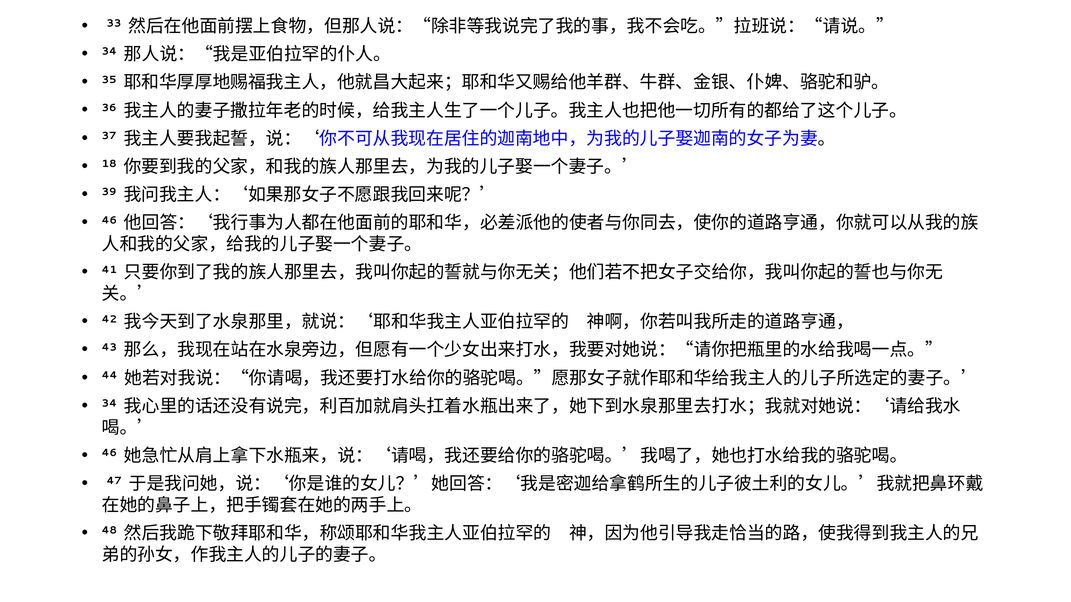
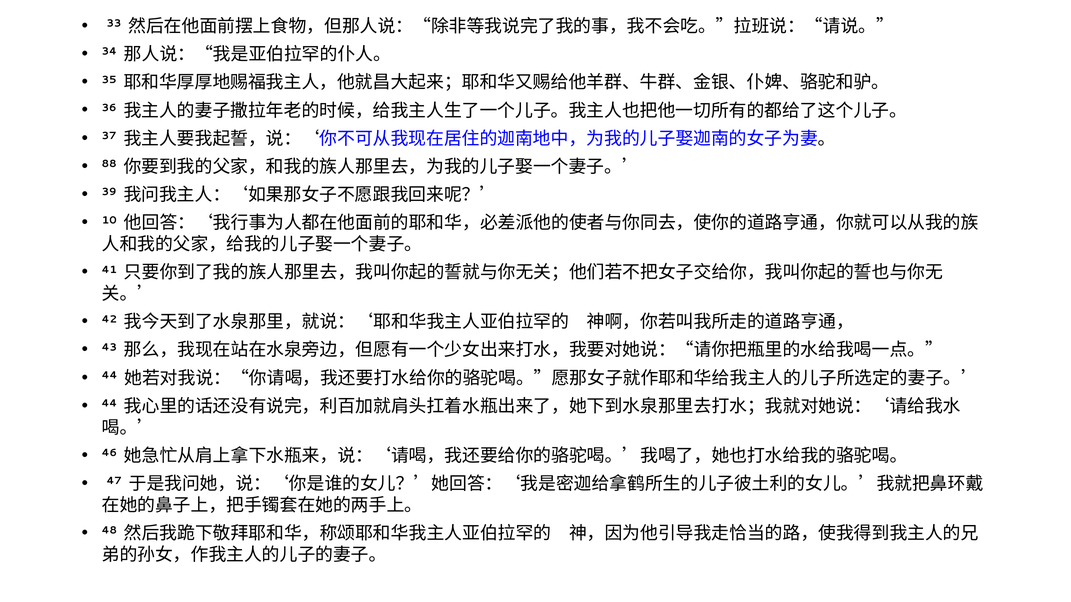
18: 18 -> 88
46 at (109, 220): 46 -> 10
34 at (109, 404): 34 -> 44
